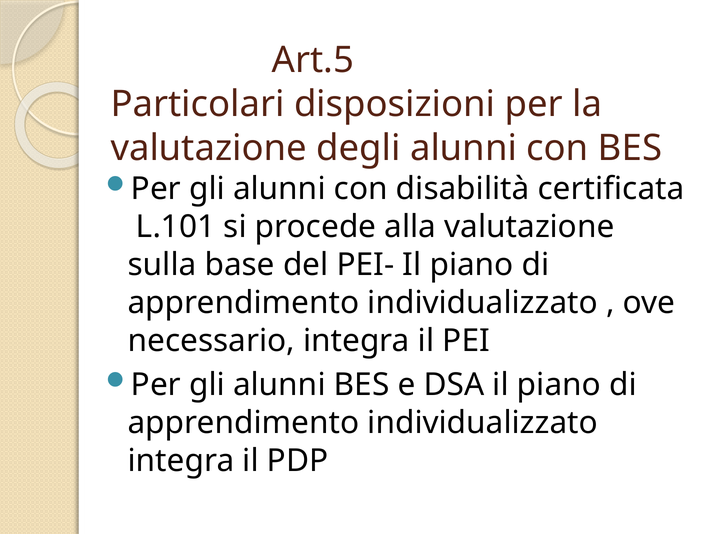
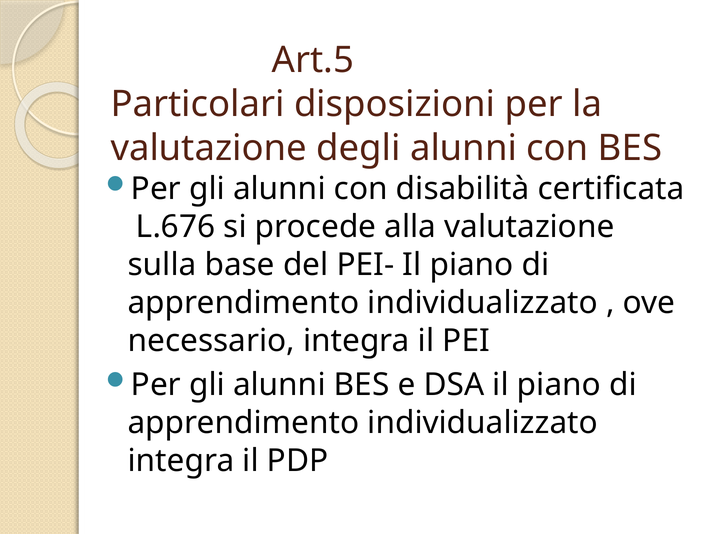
L.101: L.101 -> L.676
